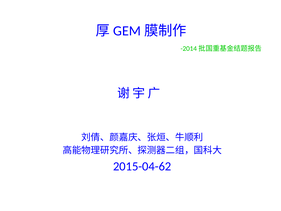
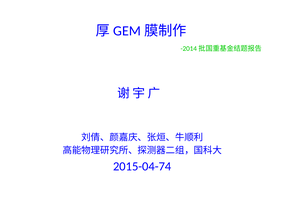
2015-04-62: 2015-04-62 -> 2015-04-74
